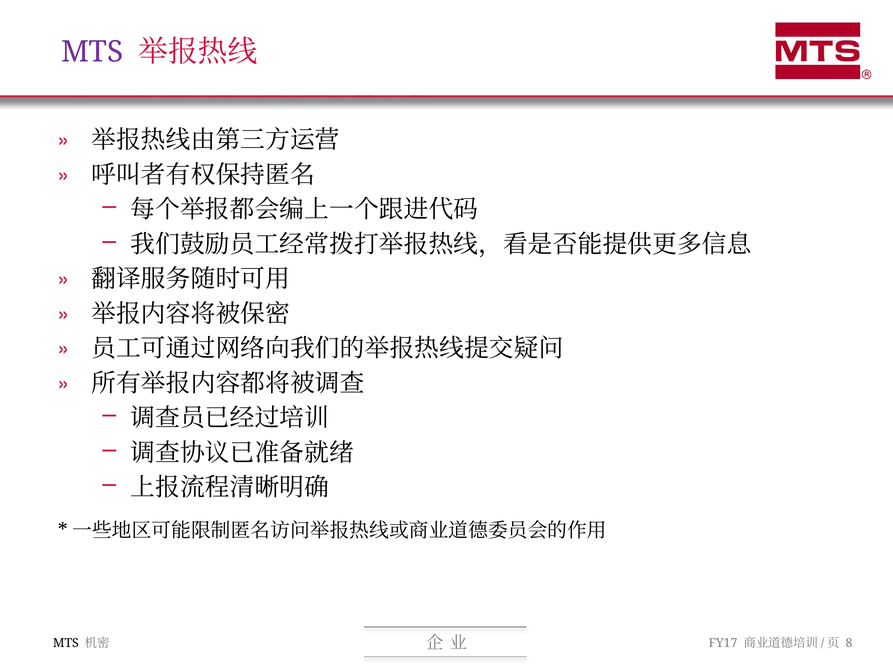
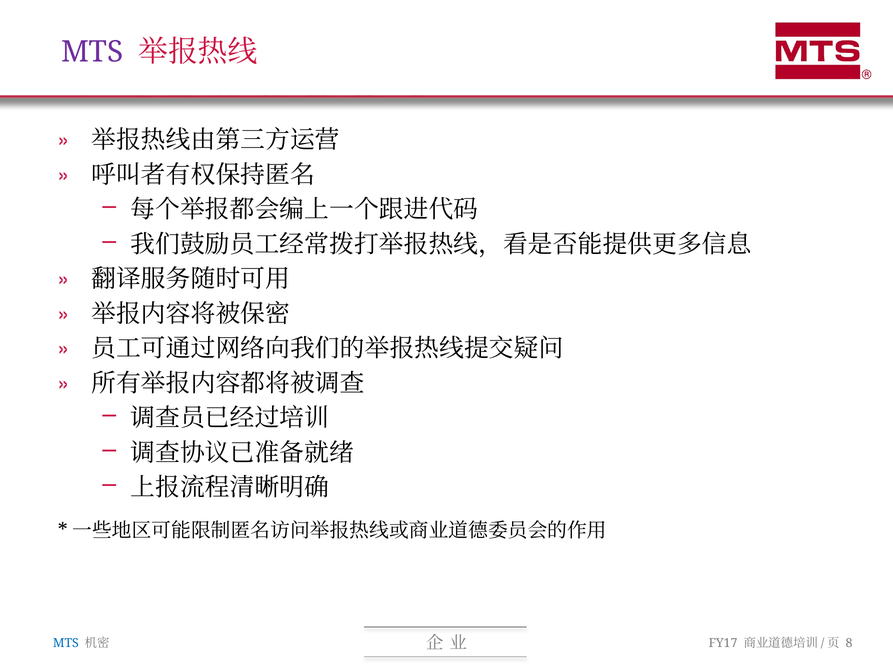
MTS at (66, 643) colour: black -> blue
